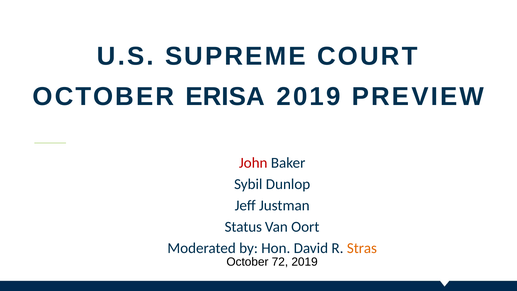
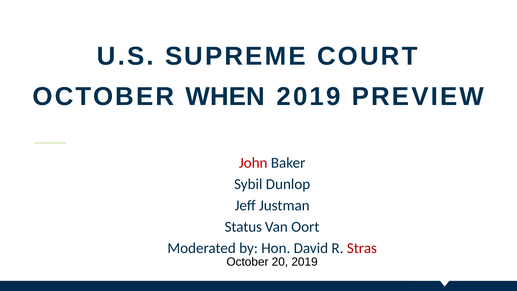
ERISA: ERISA -> WHEN
Stras colour: orange -> red
72: 72 -> 20
